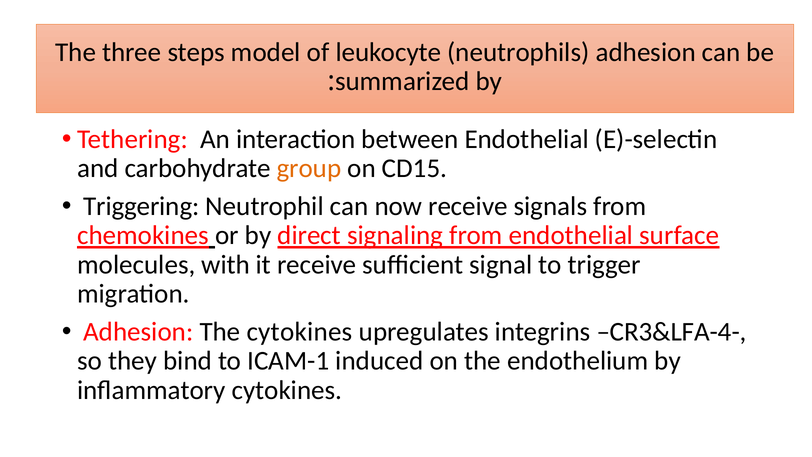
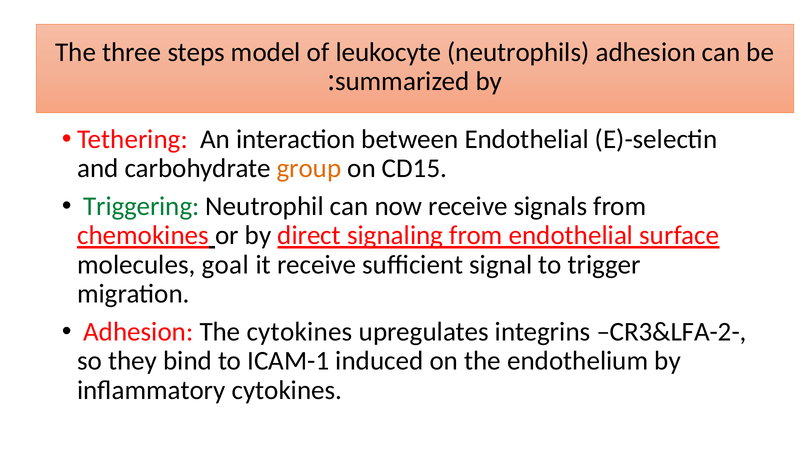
Triggering colour: black -> green
with: with -> goal
CR3&LFA-4-: CR3&LFA-4- -> CR3&LFA-2-
